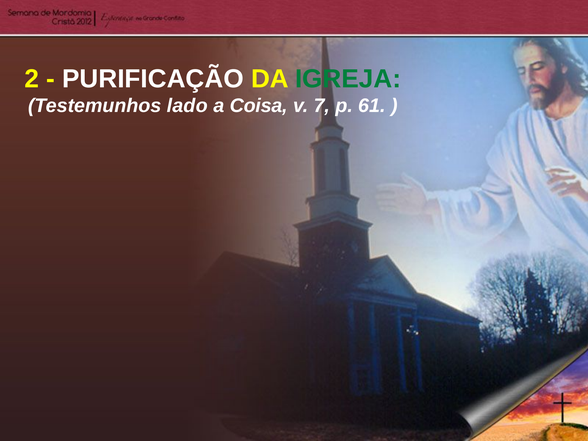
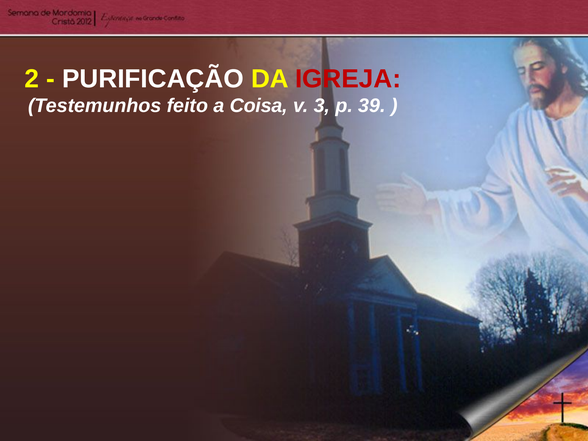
IGREJA colour: green -> red
lado: lado -> feito
7: 7 -> 3
61: 61 -> 39
